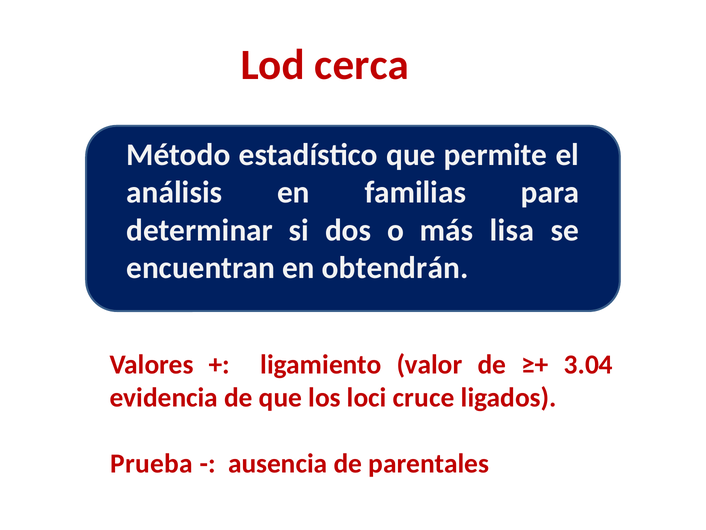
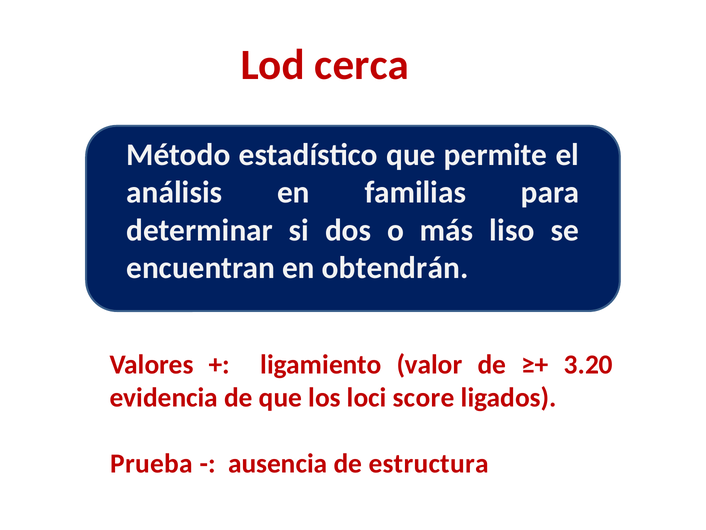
lisa: lisa -> liso
3.04: 3.04 -> 3.20
cruce: cruce -> score
parentales: parentales -> estructura
